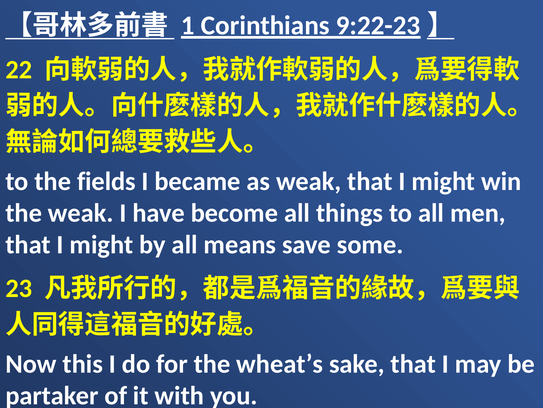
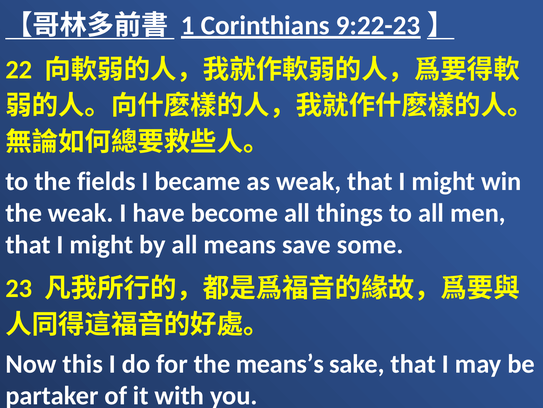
wheat’s: wheat’s -> means’s
